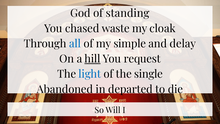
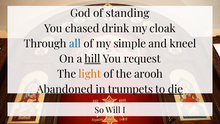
waste: waste -> drink
delay: delay -> kneel
light colour: blue -> orange
single: single -> arooh
departed: departed -> trumpets
die underline: none -> present
